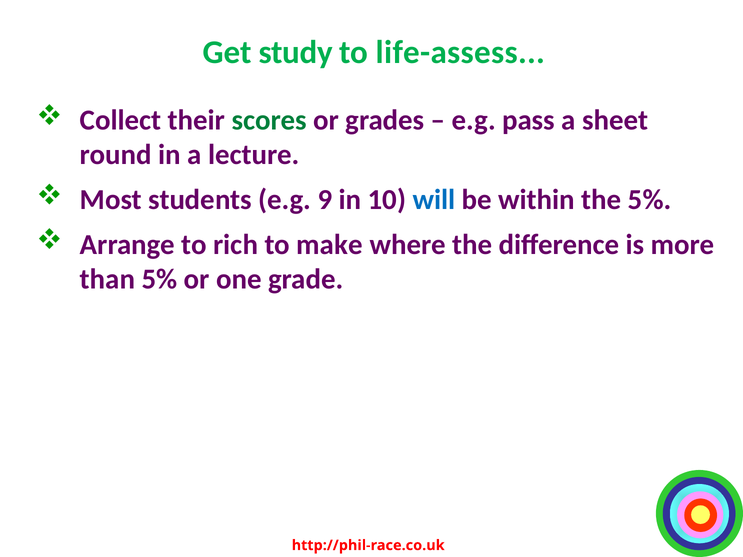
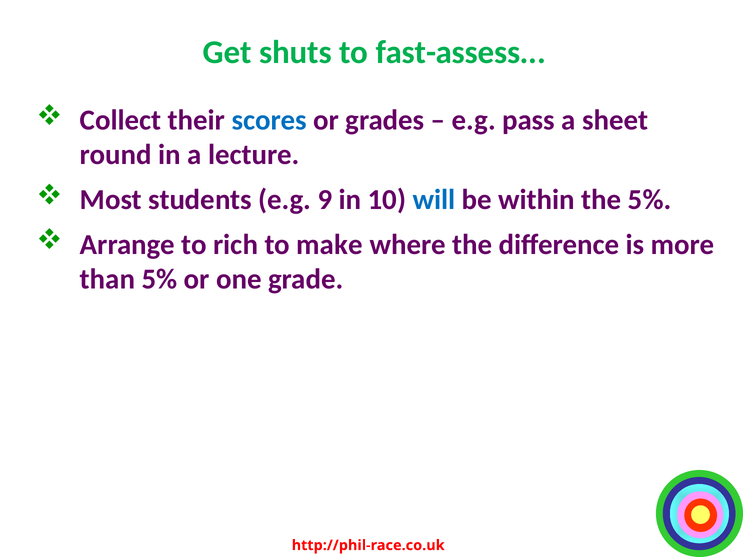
study: study -> shuts
life-assess: life-assess -> fast-assess
scores colour: green -> blue
